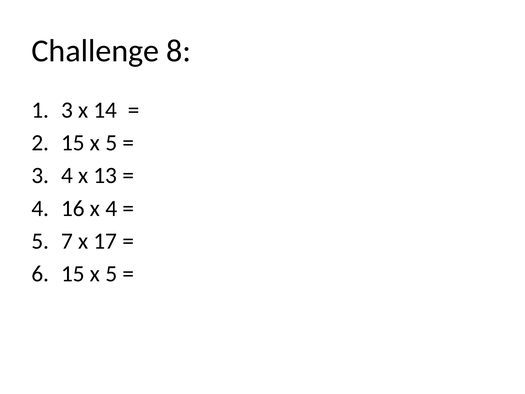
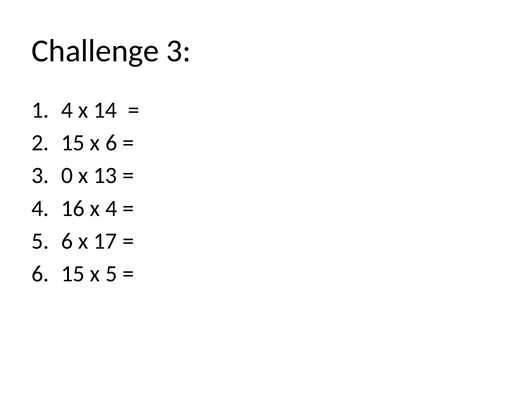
Challenge 8: 8 -> 3
1 3: 3 -> 4
5 at (111, 143): 5 -> 6
3 4: 4 -> 0
5 7: 7 -> 6
